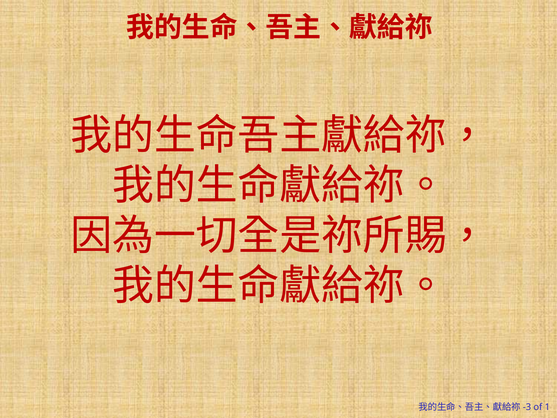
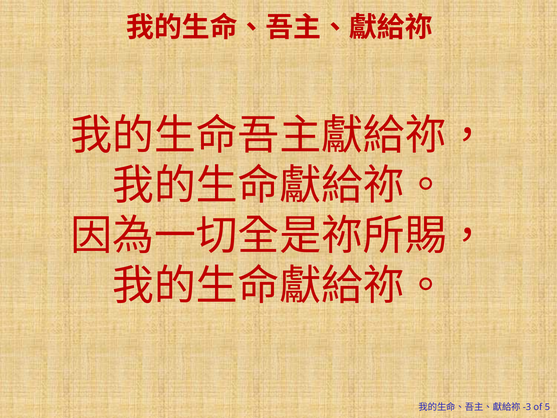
1: 1 -> 5
